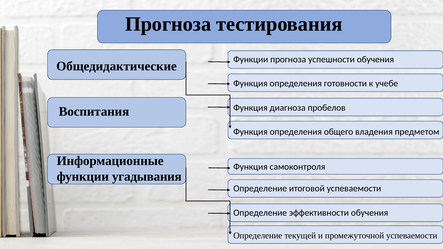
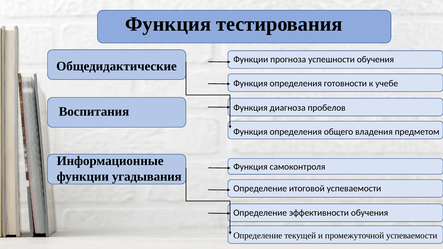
Прогноза at (168, 24): Прогноза -> Функция
